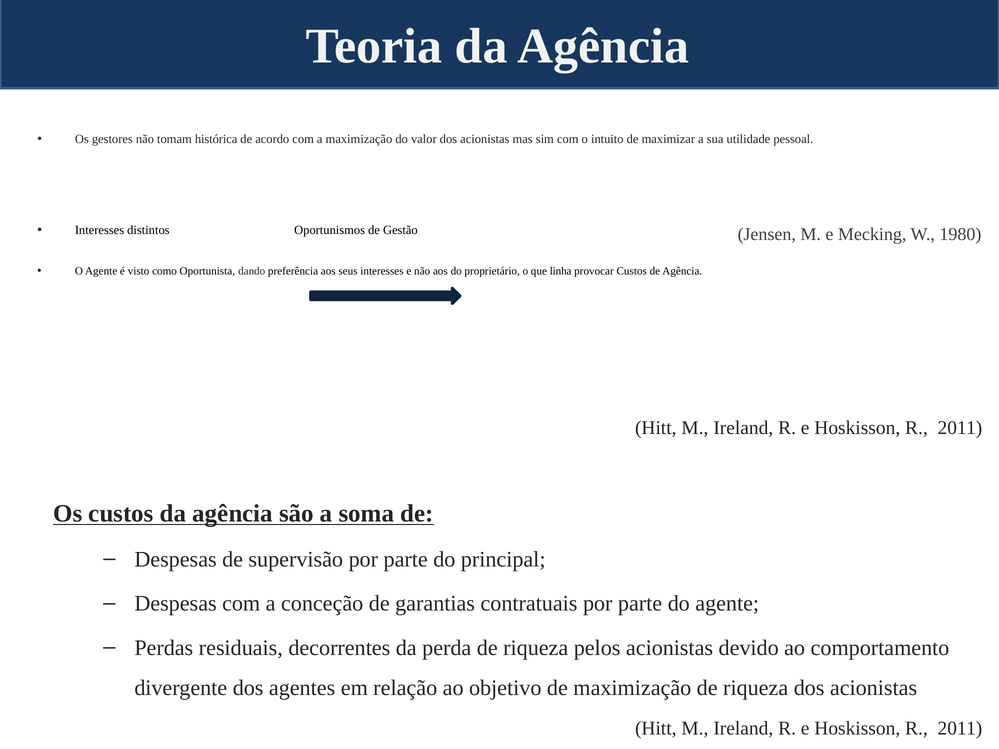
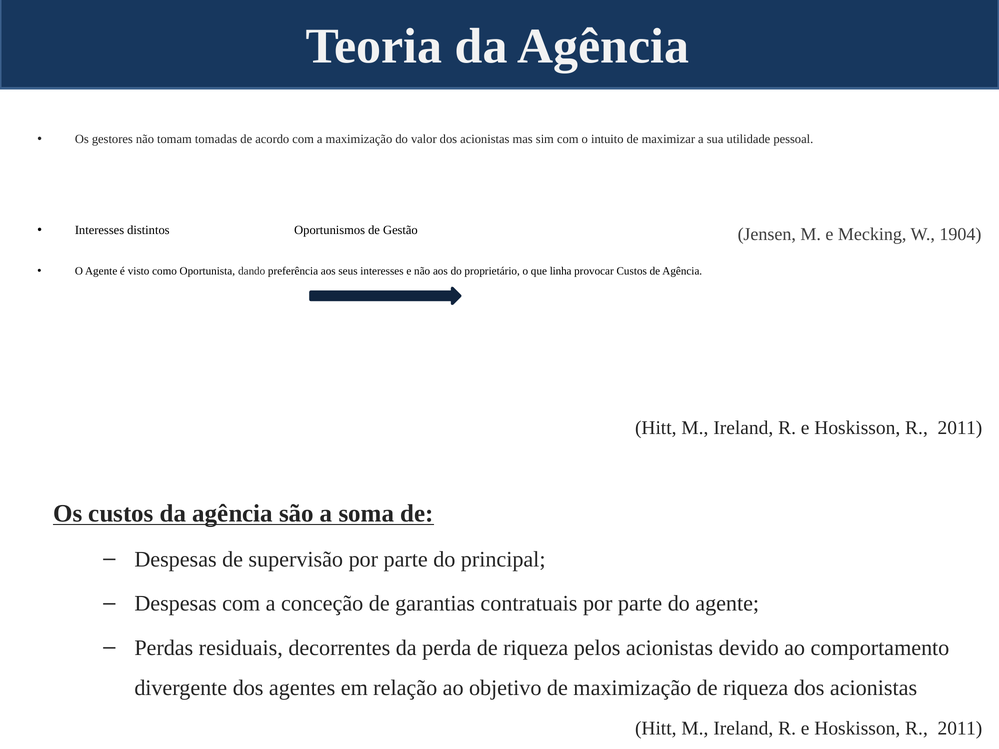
histórica: histórica -> tomadas
1980: 1980 -> 1904
